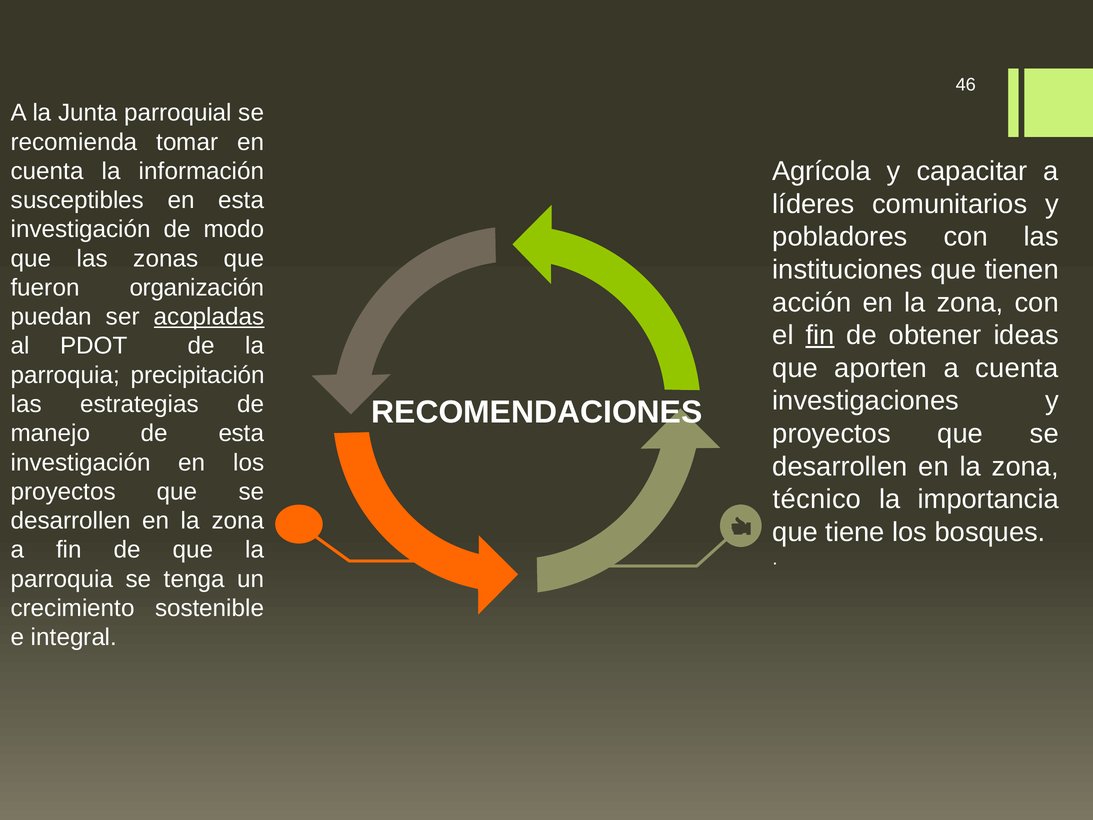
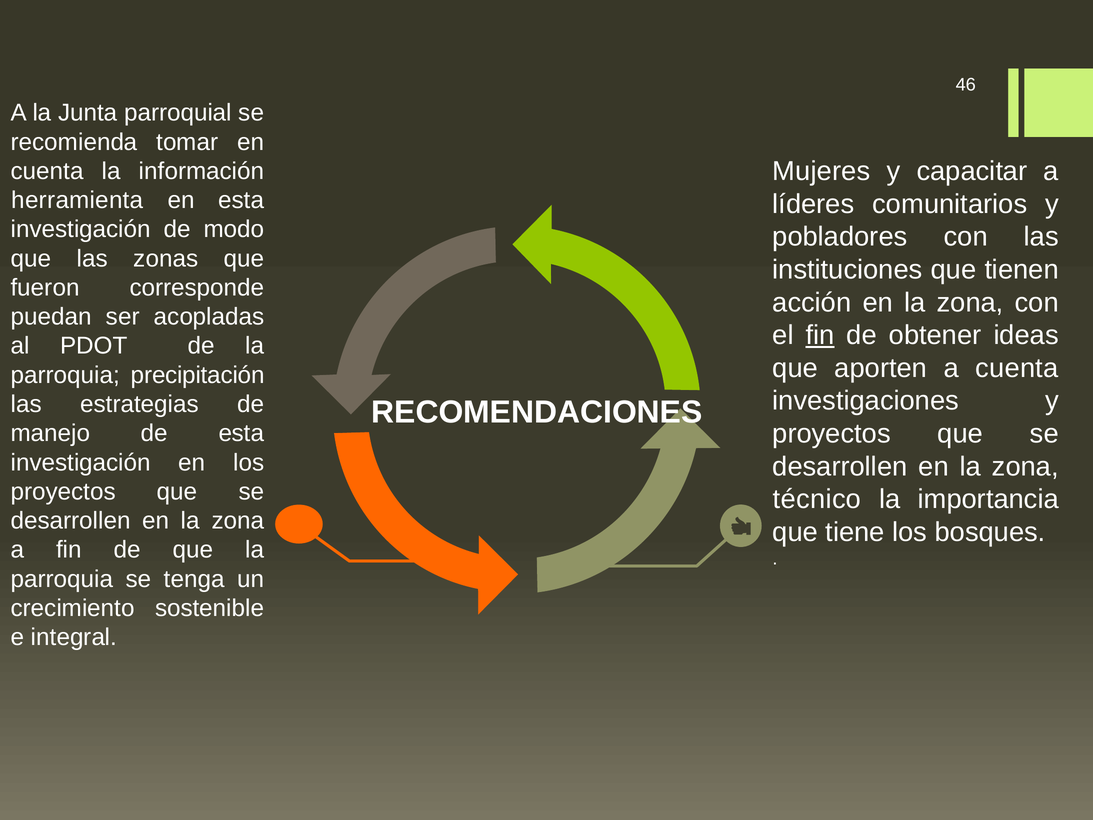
Agrícola: Agrícola -> Mujeres
susceptibles: susceptibles -> herramienta
organización: organización -> corresponde
acopladas underline: present -> none
